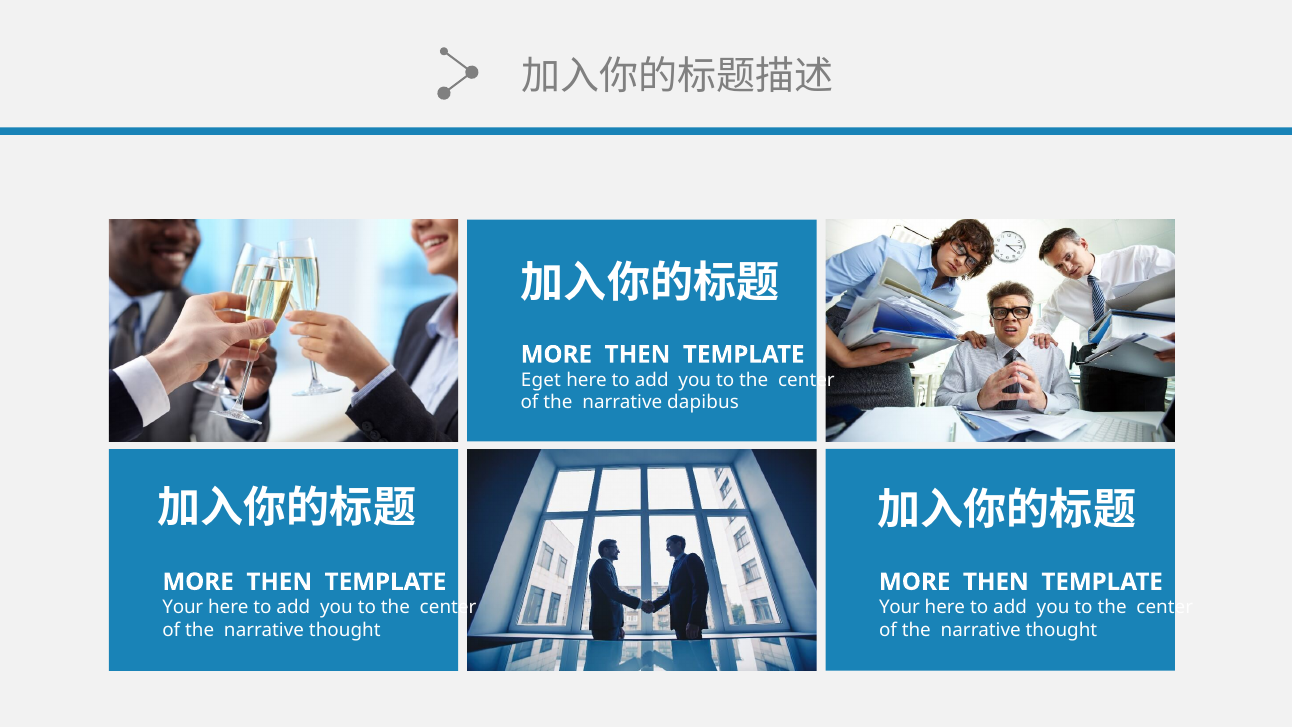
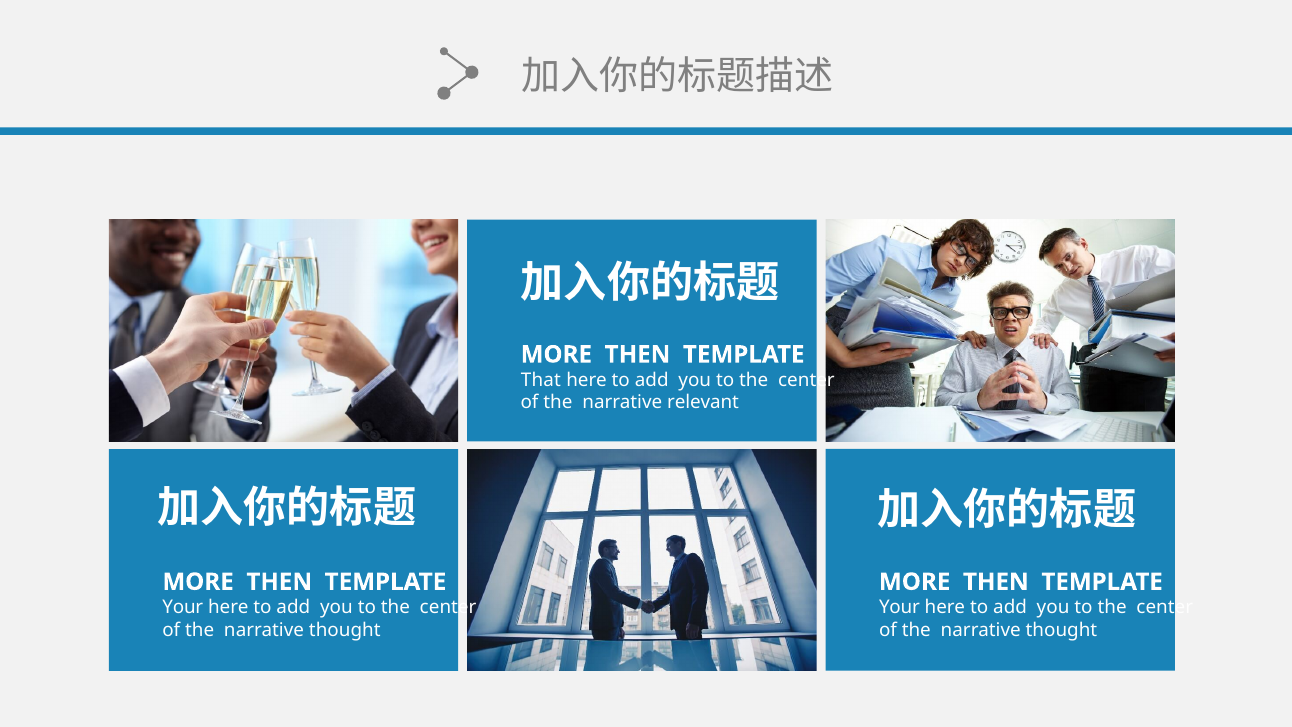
Eget: Eget -> That
dapibus: dapibus -> relevant
